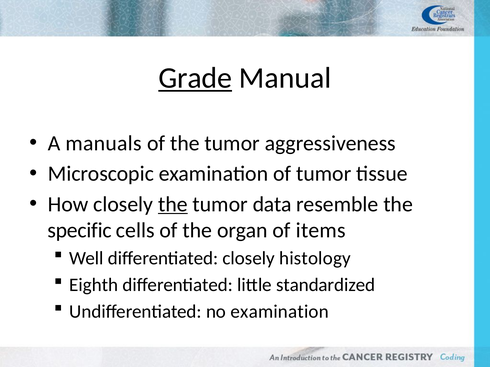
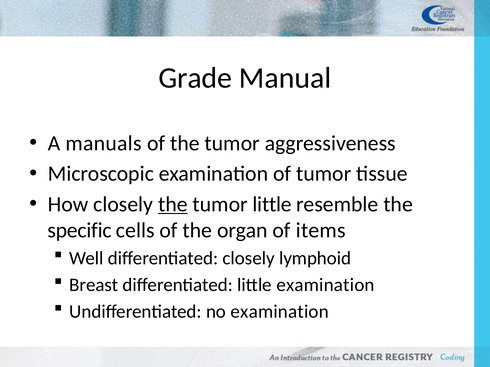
Grade underline: present -> none
tumor data: data -> little
histology: histology -> lymphoid
Eighth: Eighth -> Breast
little standardized: standardized -> examination
